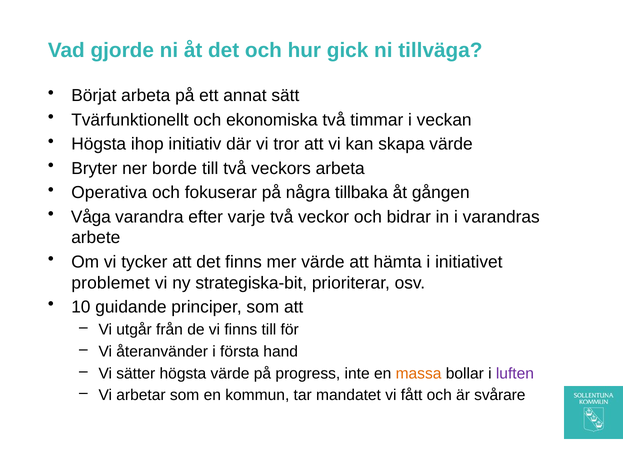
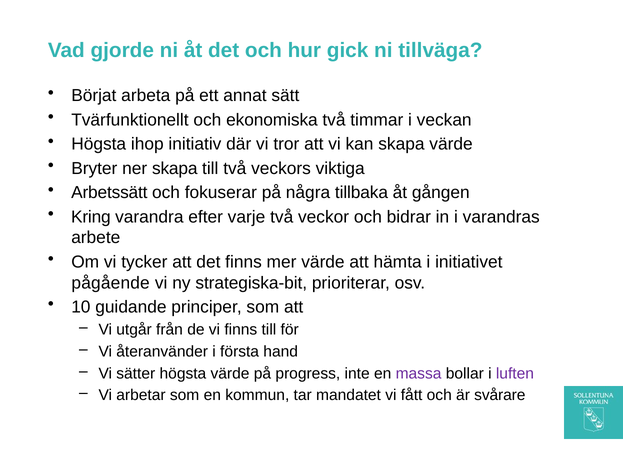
ner borde: borde -> skapa
veckors arbeta: arbeta -> viktiga
Operativa: Operativa -> Arbetssätt
Våga: Våga -> Kring
problemet: problemet -> pågående
massa colour: orange -> purple
